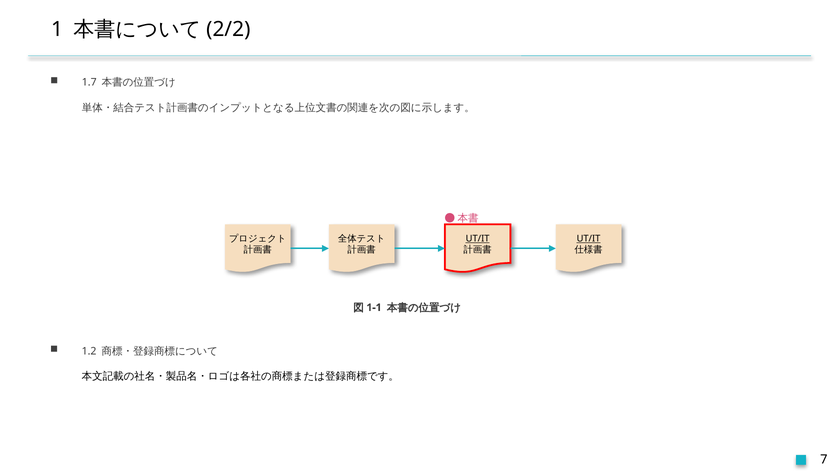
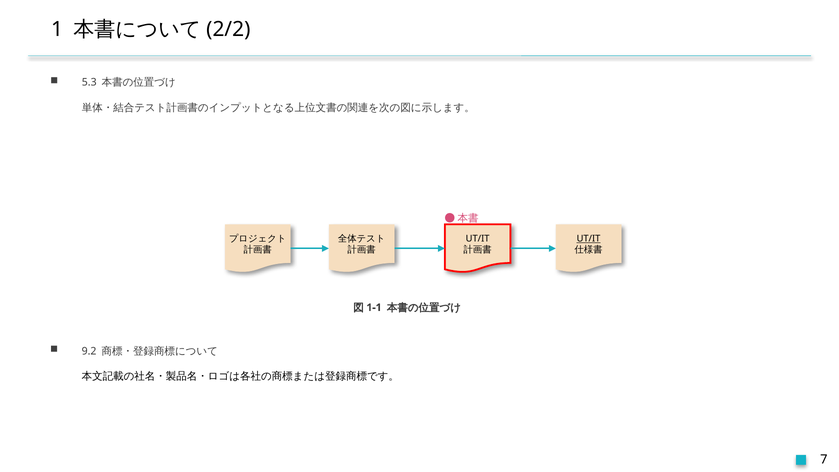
1.7: 1.7 -> 5.3
UT/IT at (478, 239) underline: present -> none
1.2: 1.2 -> 9.2
